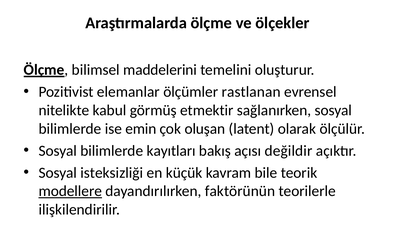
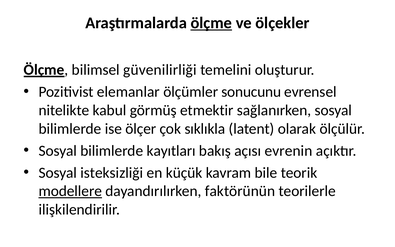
ölçme at (211, 23) underline: none -> present
maddelerini: maddelerini -> güvenilirliği
rastlanan: rastlanan -> sonucunu
emin: emin -> ölçer
oluşan: oluşan -> sıklıkla
değildir: değildir -> evrenin
